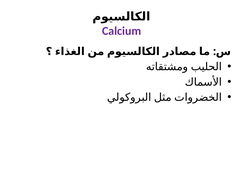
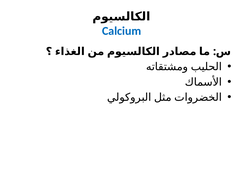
Calcium colour: purple -> blue
